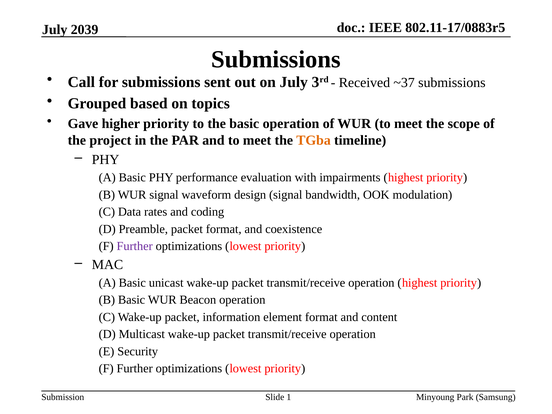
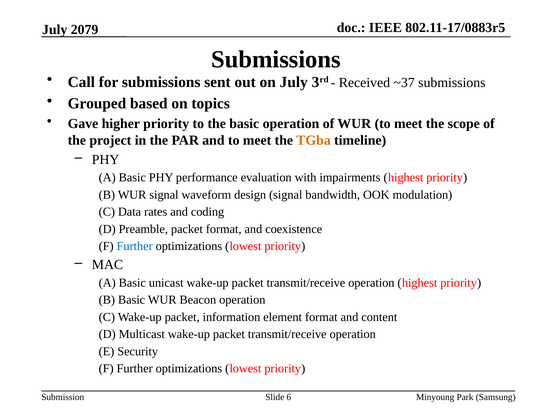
2039: 2039 -> 2079
Further at (135, 246) colour: purple -> blue
1: 1 -> 6
